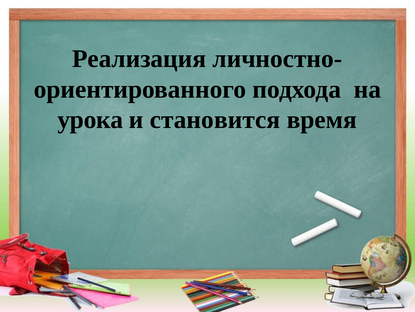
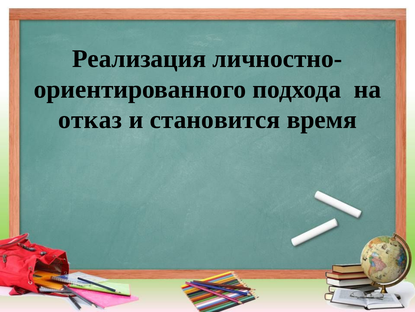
урока: урока -> отказ
